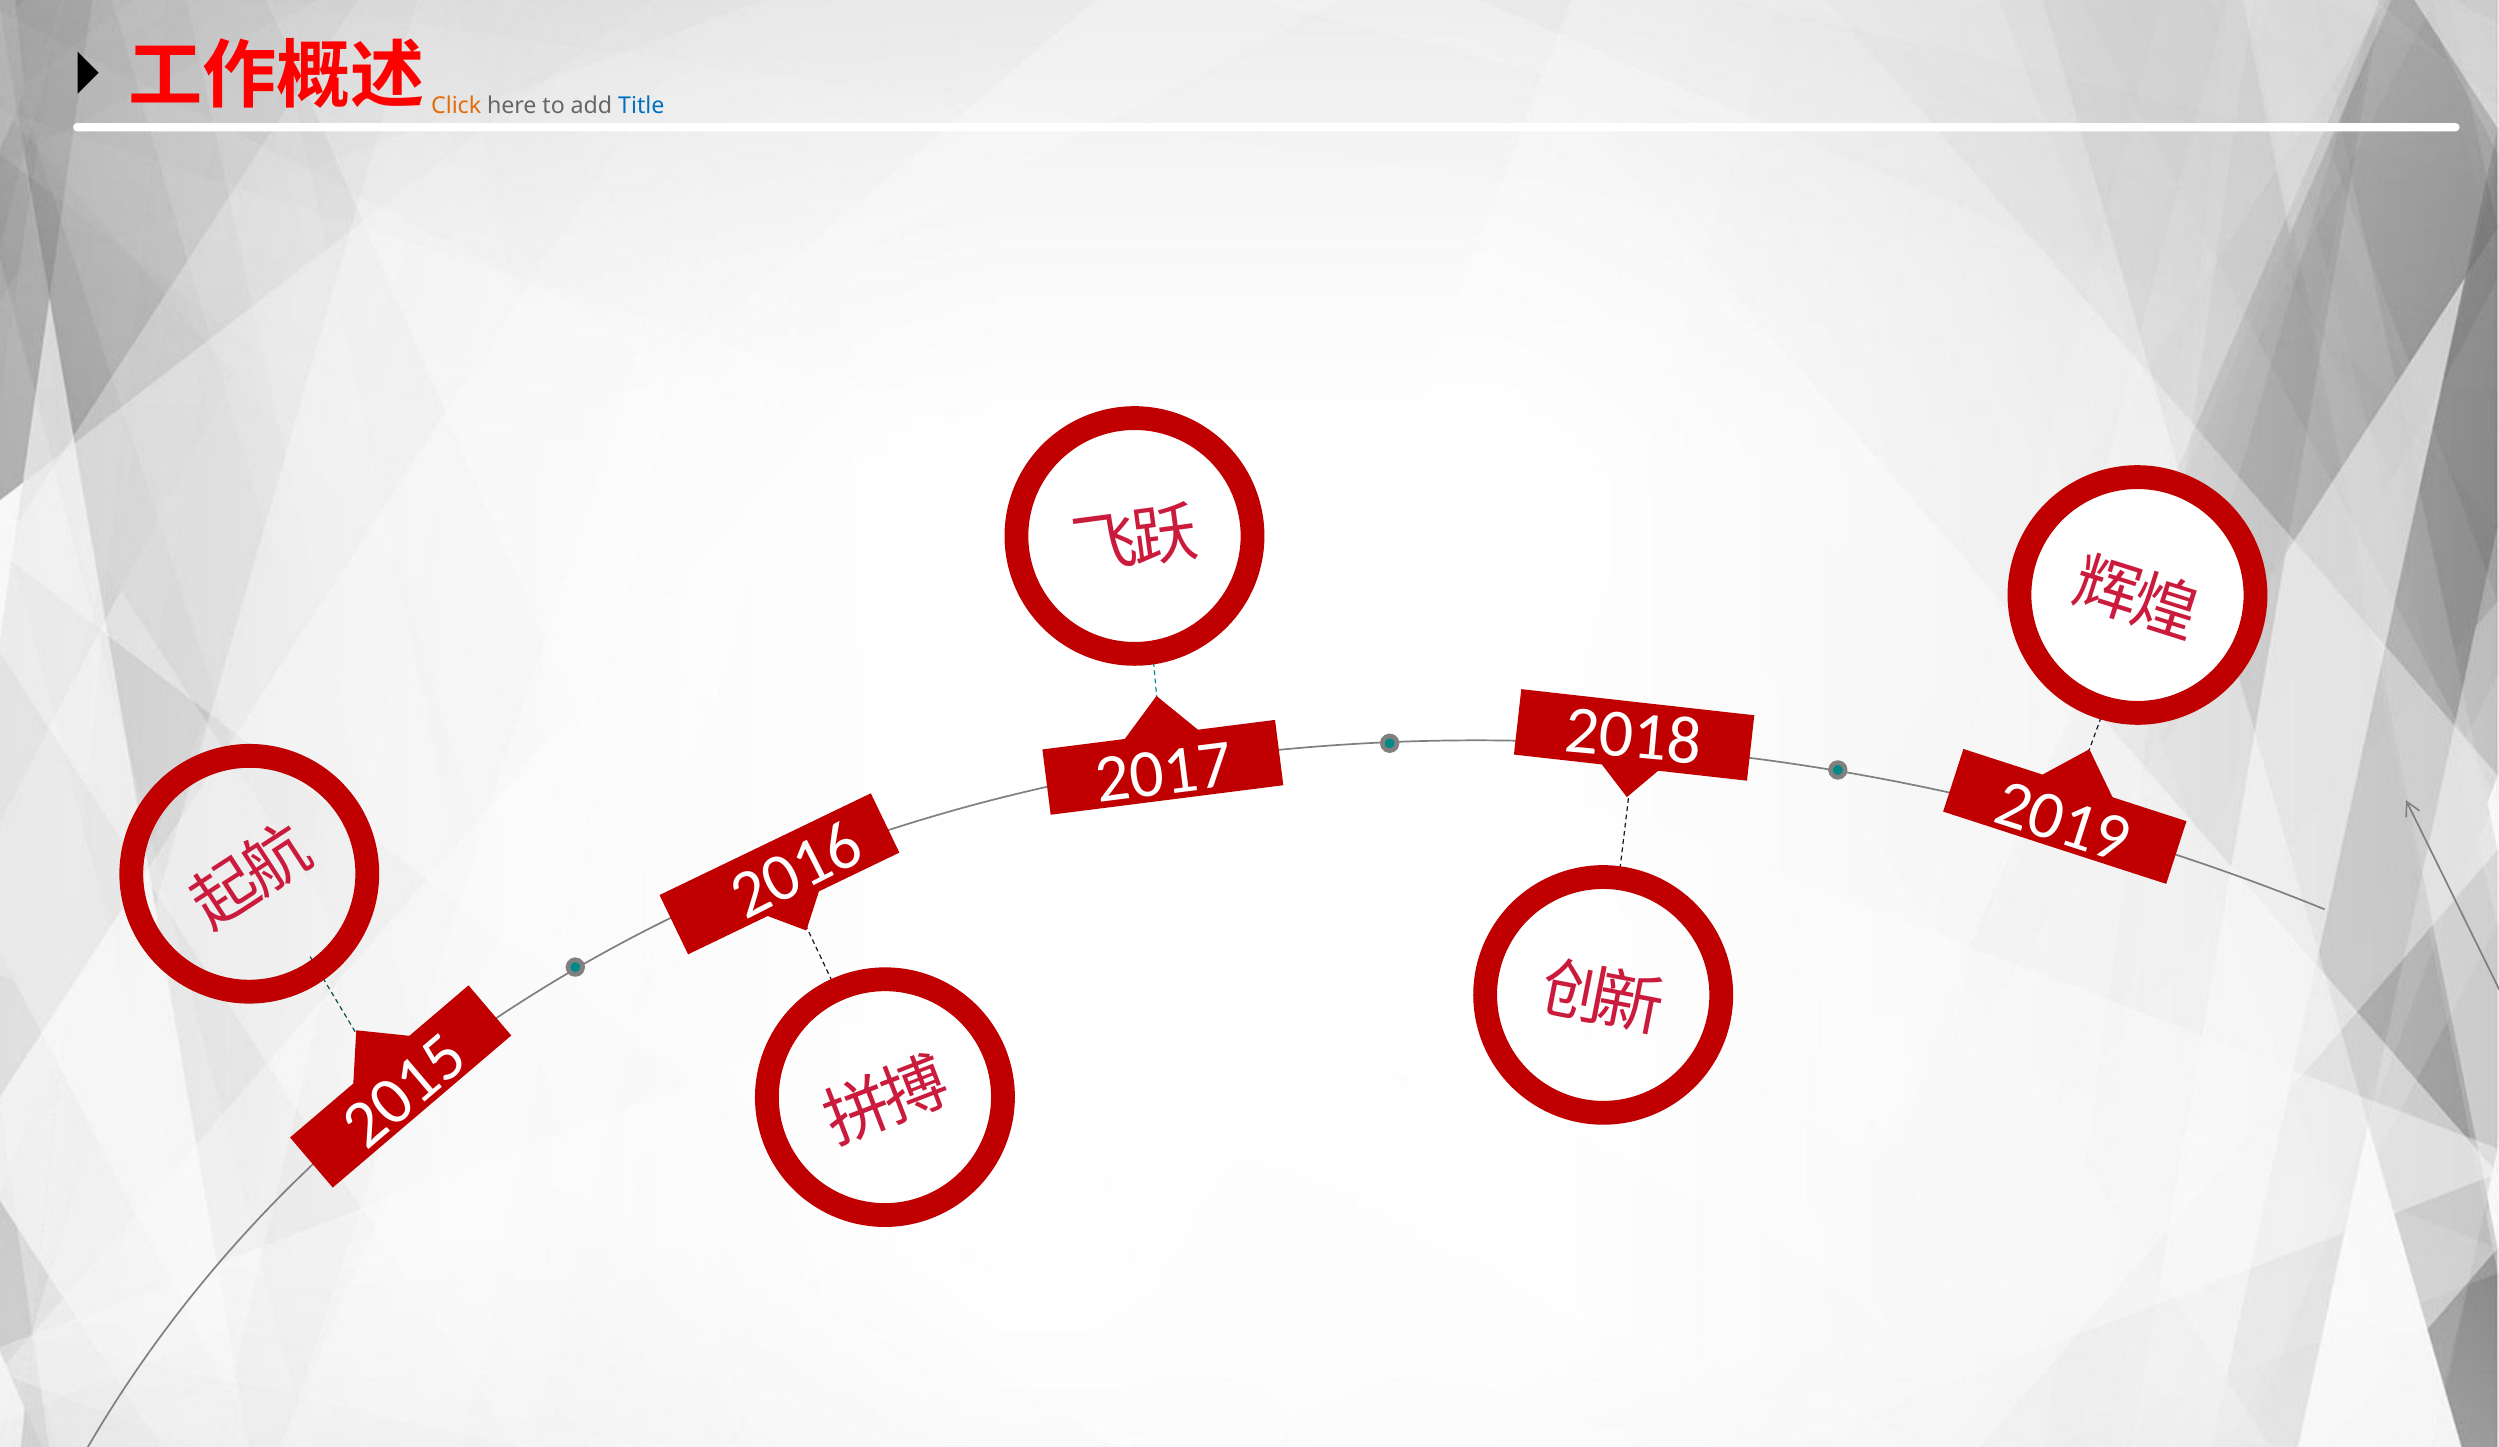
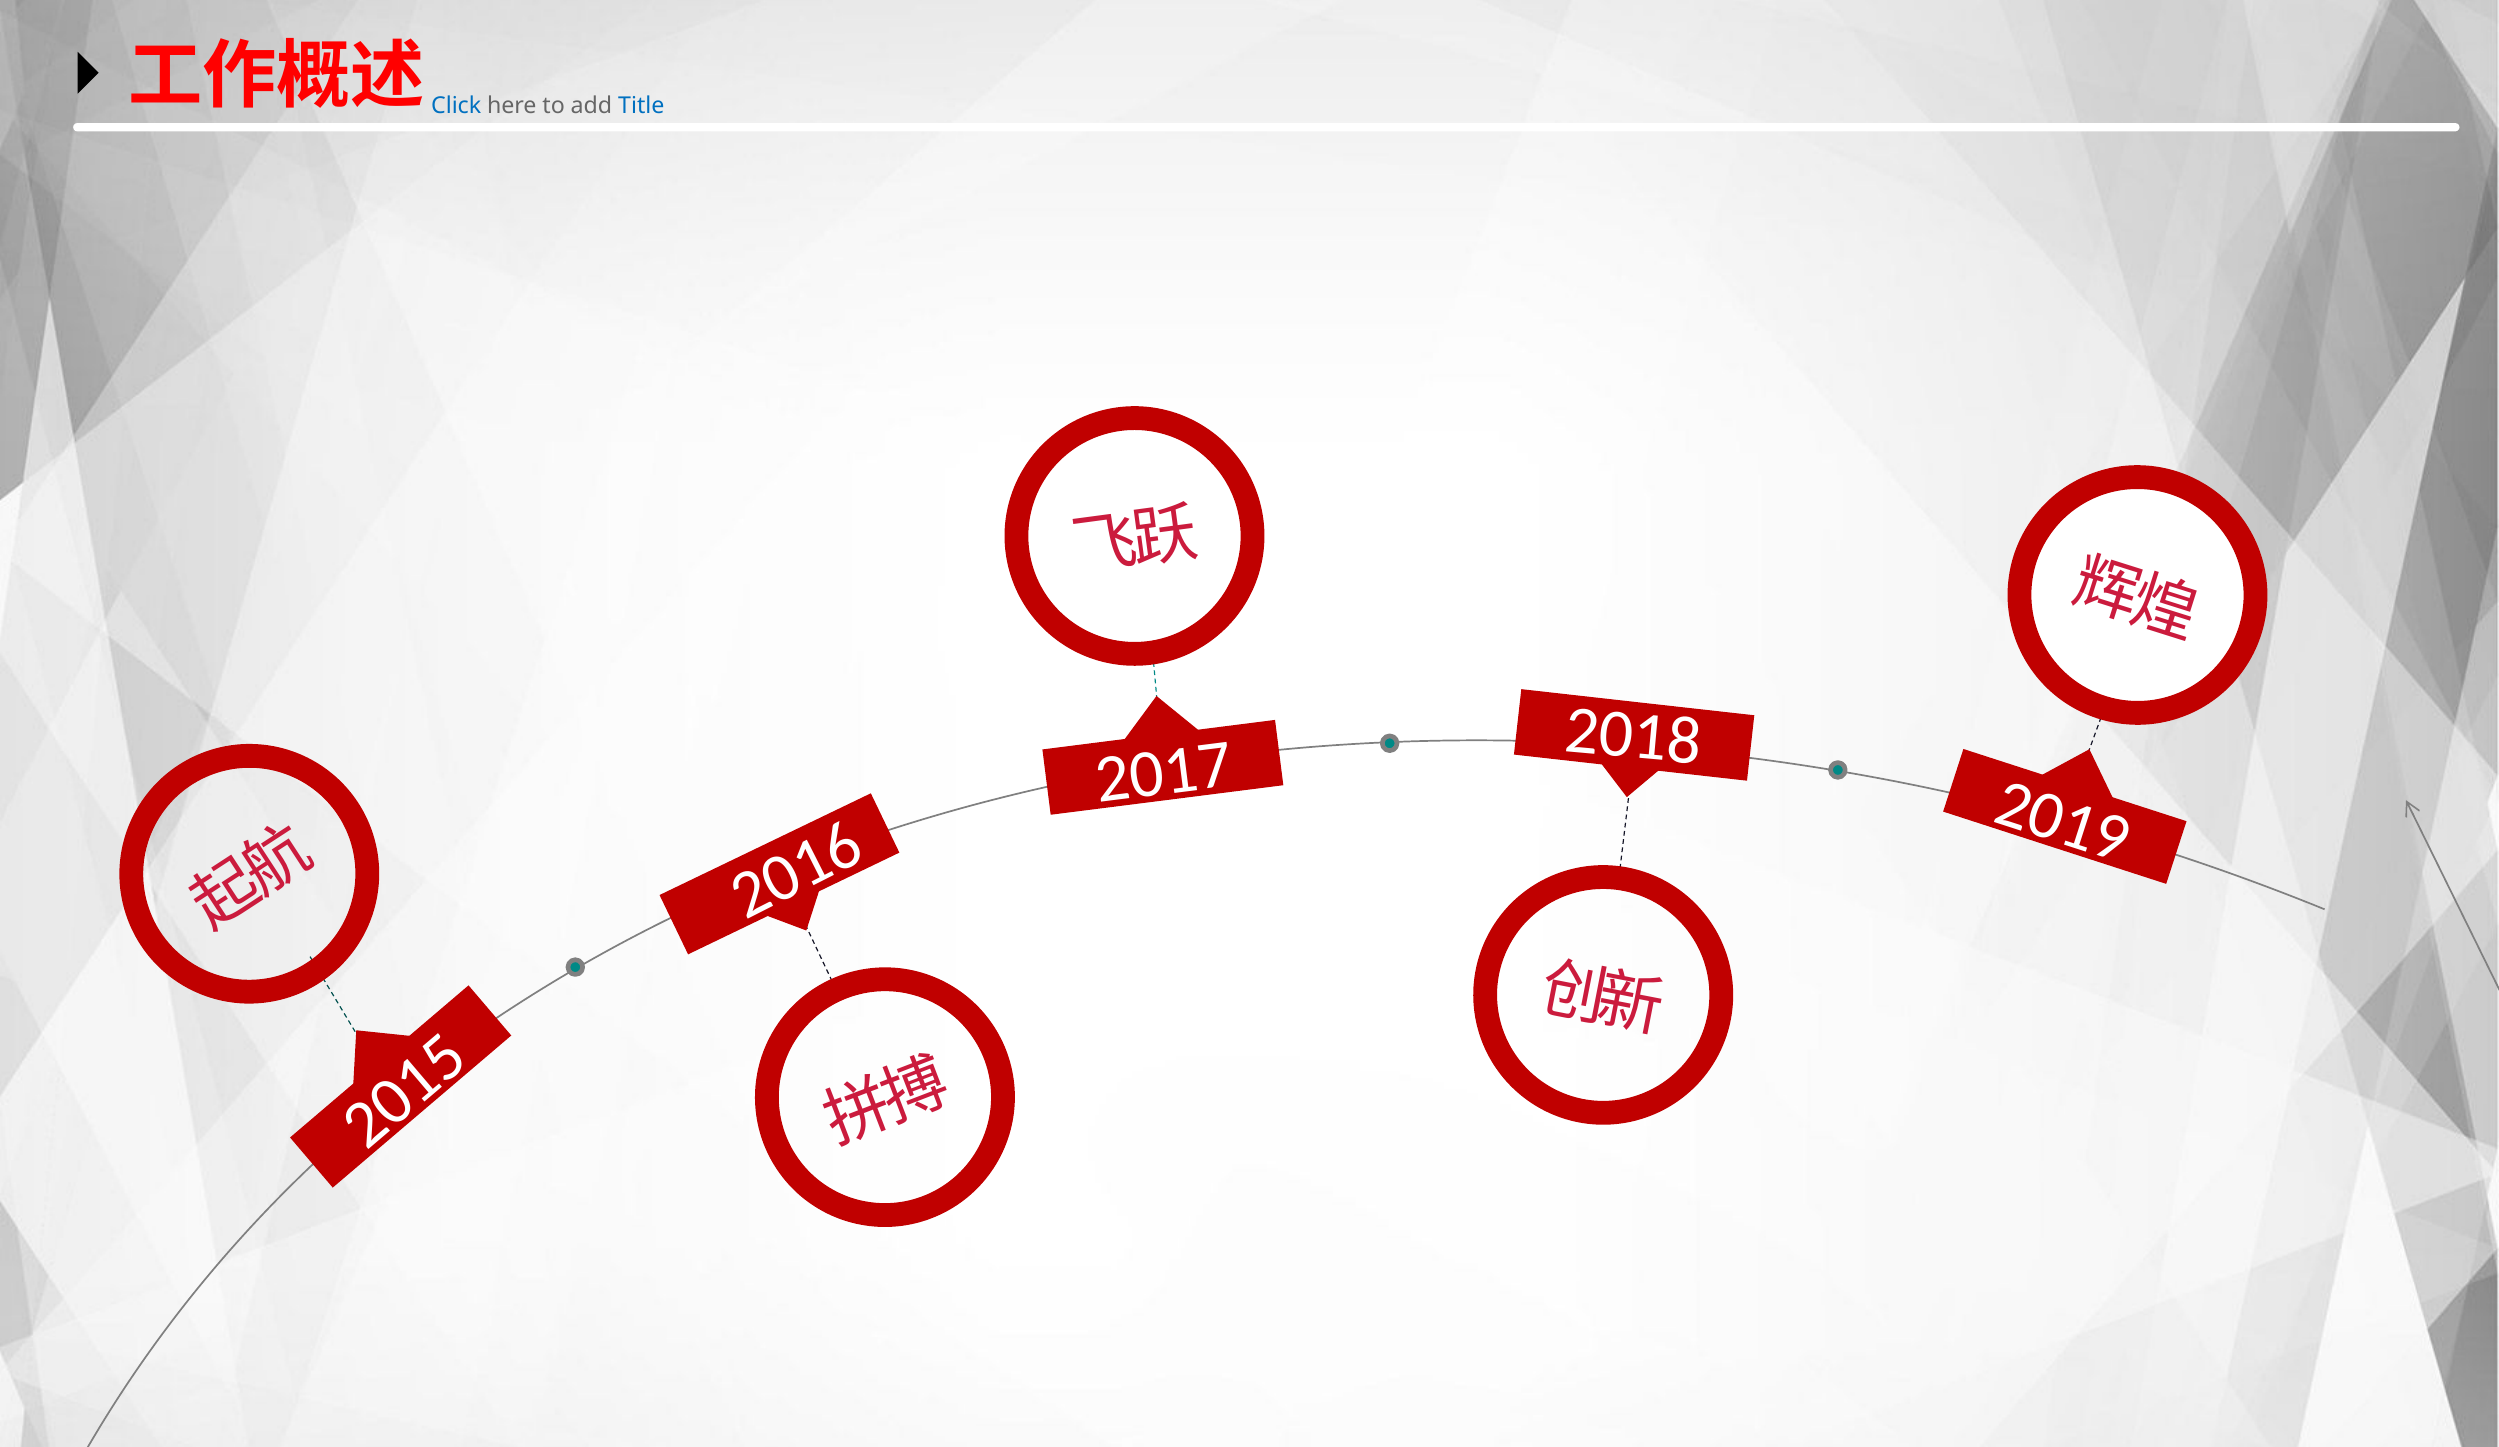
Click colour: orange -> blue
